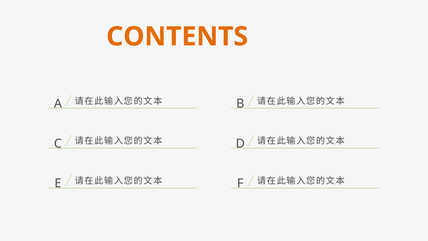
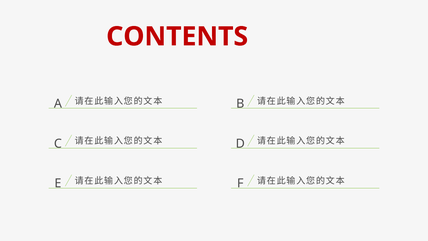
CONTENTS colour: orange -> red
